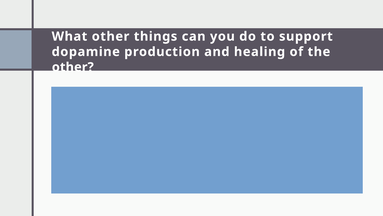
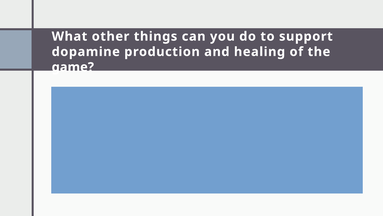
other at (73, 67): other -> game
